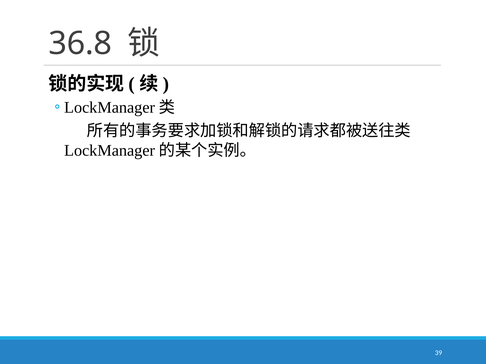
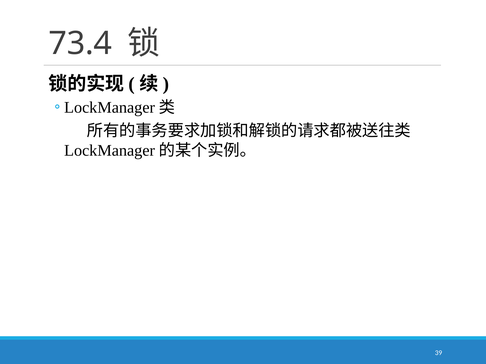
36.8: 36.8 -> 73.4
